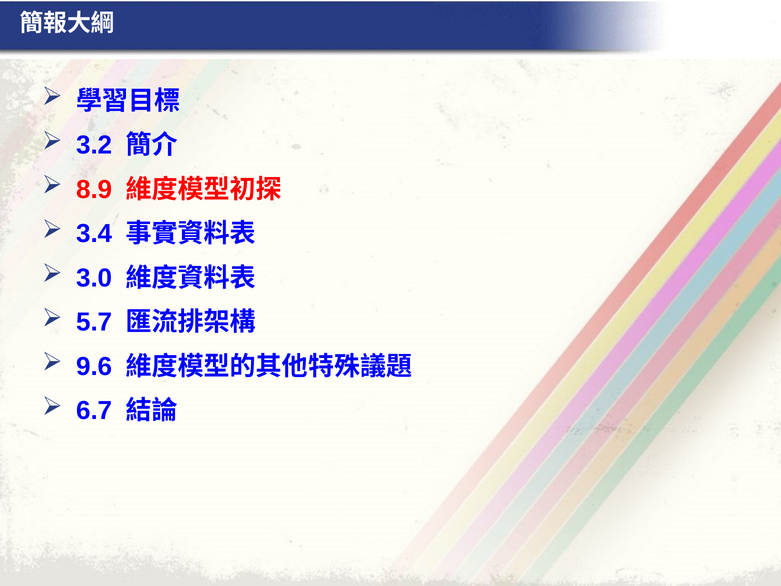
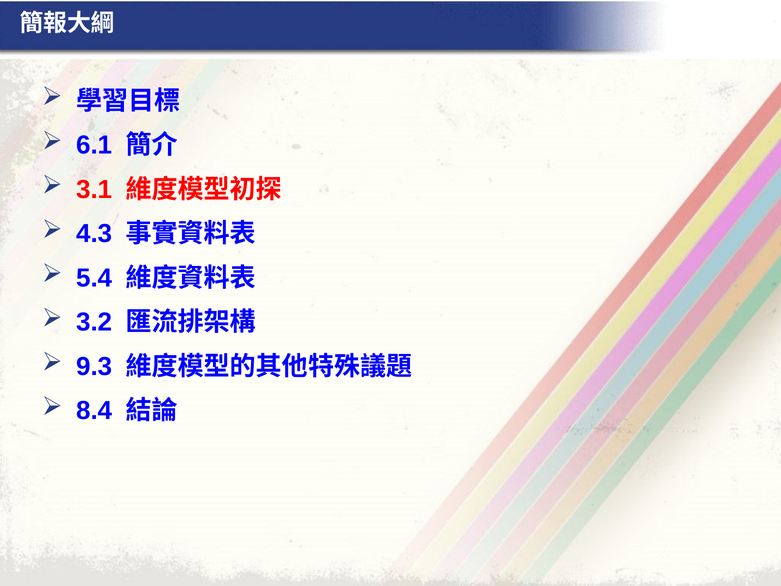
3.2: 3.2 -> 6.1
8.9: 8.9 -> 3.1
3.4: 3.4 -> 4.3
3.0: 3.0 -> 5.4
5.7: 5.7 -> 3.2
9.6: 9.6 -> 9.3
6.7: 6.7 -> 8.4
